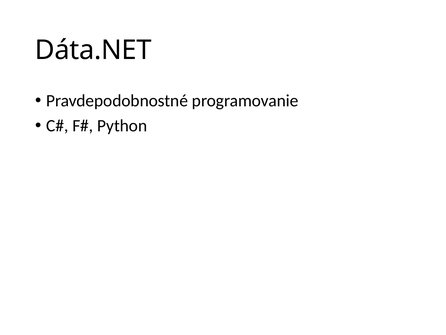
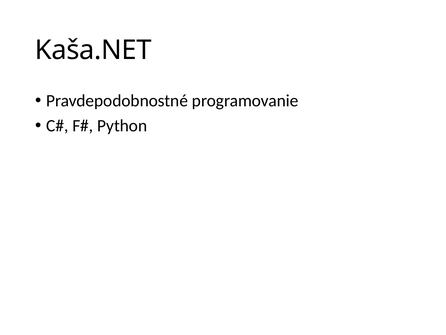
Dáta.NET: Dáta.NET -> Kaša.NET
